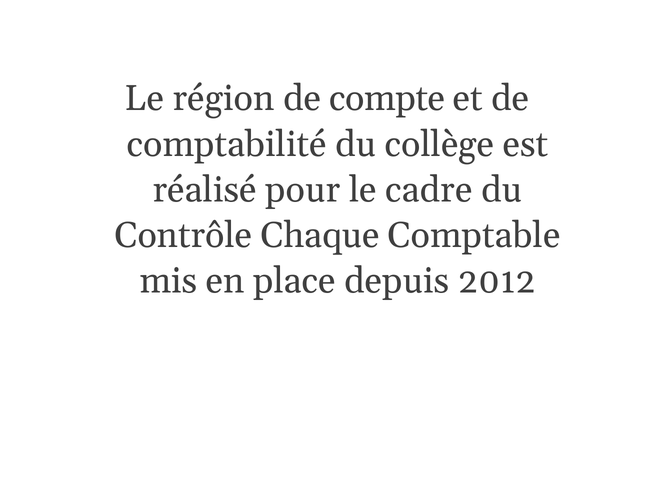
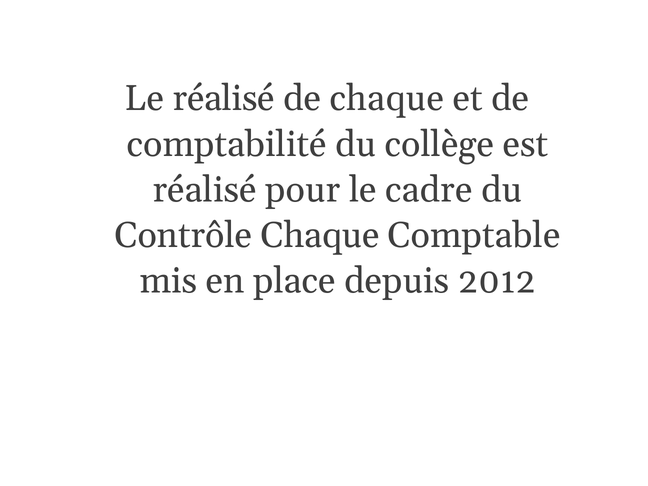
Le région: région -> réalisé
de compte: compte -> chaque
